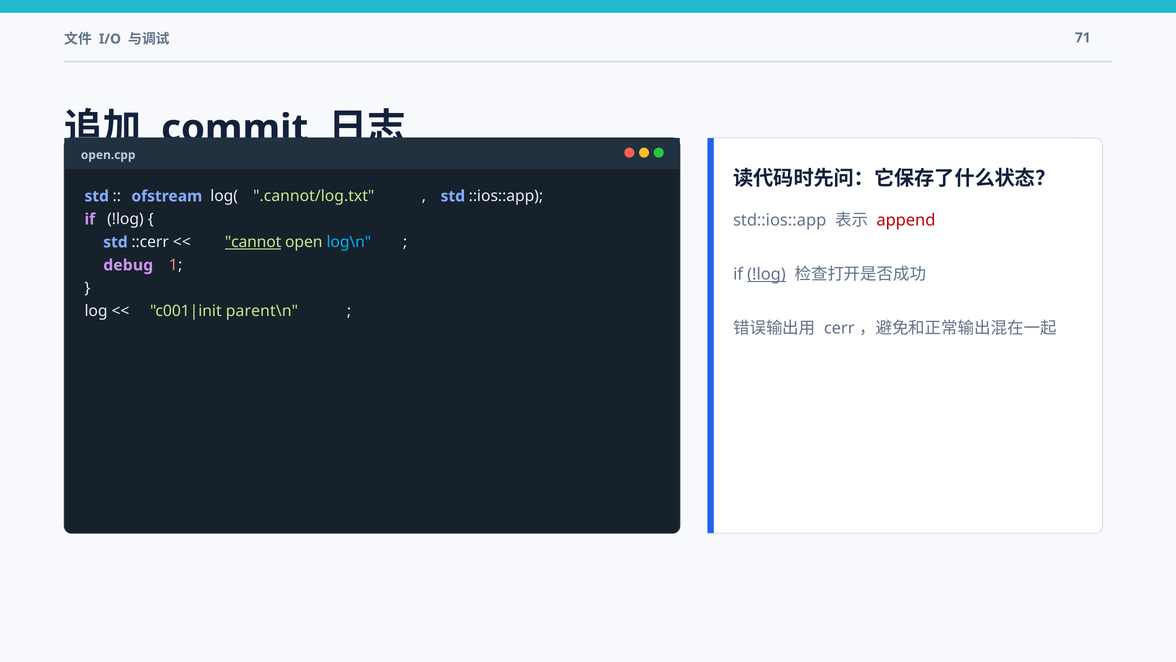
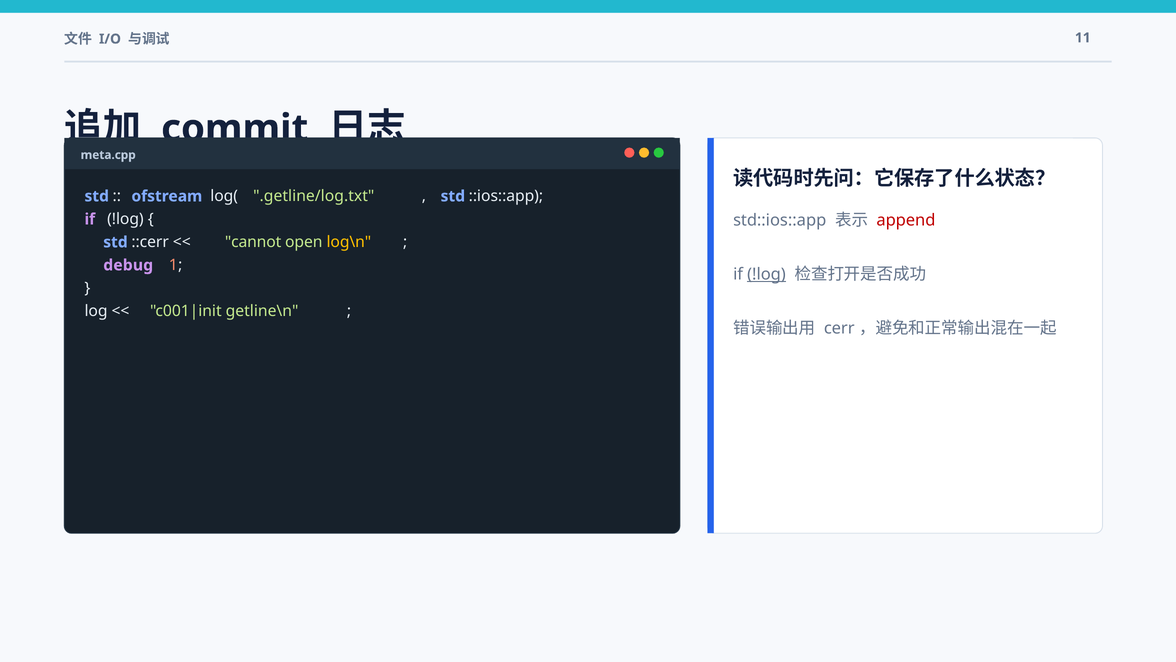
71: 71 -> 11
open.cpp: open.cpp -> meta.cpp
.cannot/log.txt: .cannot/log.txt -> .getline/log.txt
cannot underline: present -> none
log\n colour: light blue -> yellow
parent\n: parent\n -> getline\n
